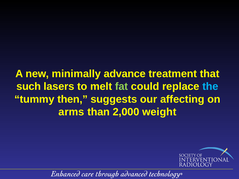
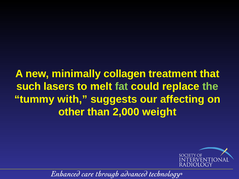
advance: advance -> collagen
the colour: light blue -> light green
then: then -> with
arms: arms -> other
